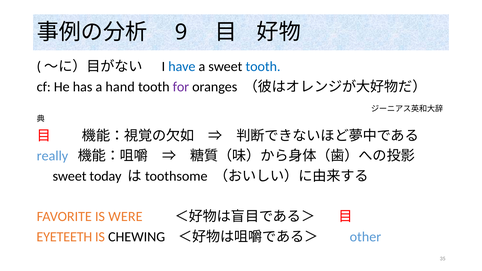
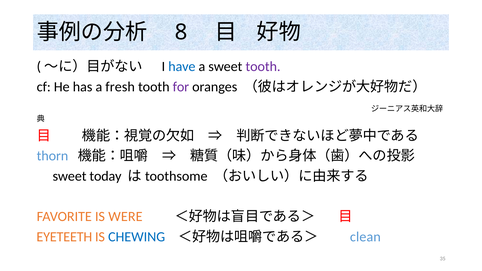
9: 9 -> 8
tooth at (263, 67) colour: blue -> purple
hand: hand -> fresh
really: really -> thorn
CHEWING colour: black -> blue
other: other -> clean
